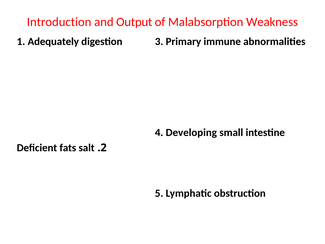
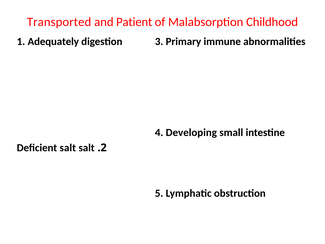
Introduction: Introduction -> Transported
Output: Output -> Patient
Weakness: Weakness -> Childhood
Deficient fats: fats -> salt
